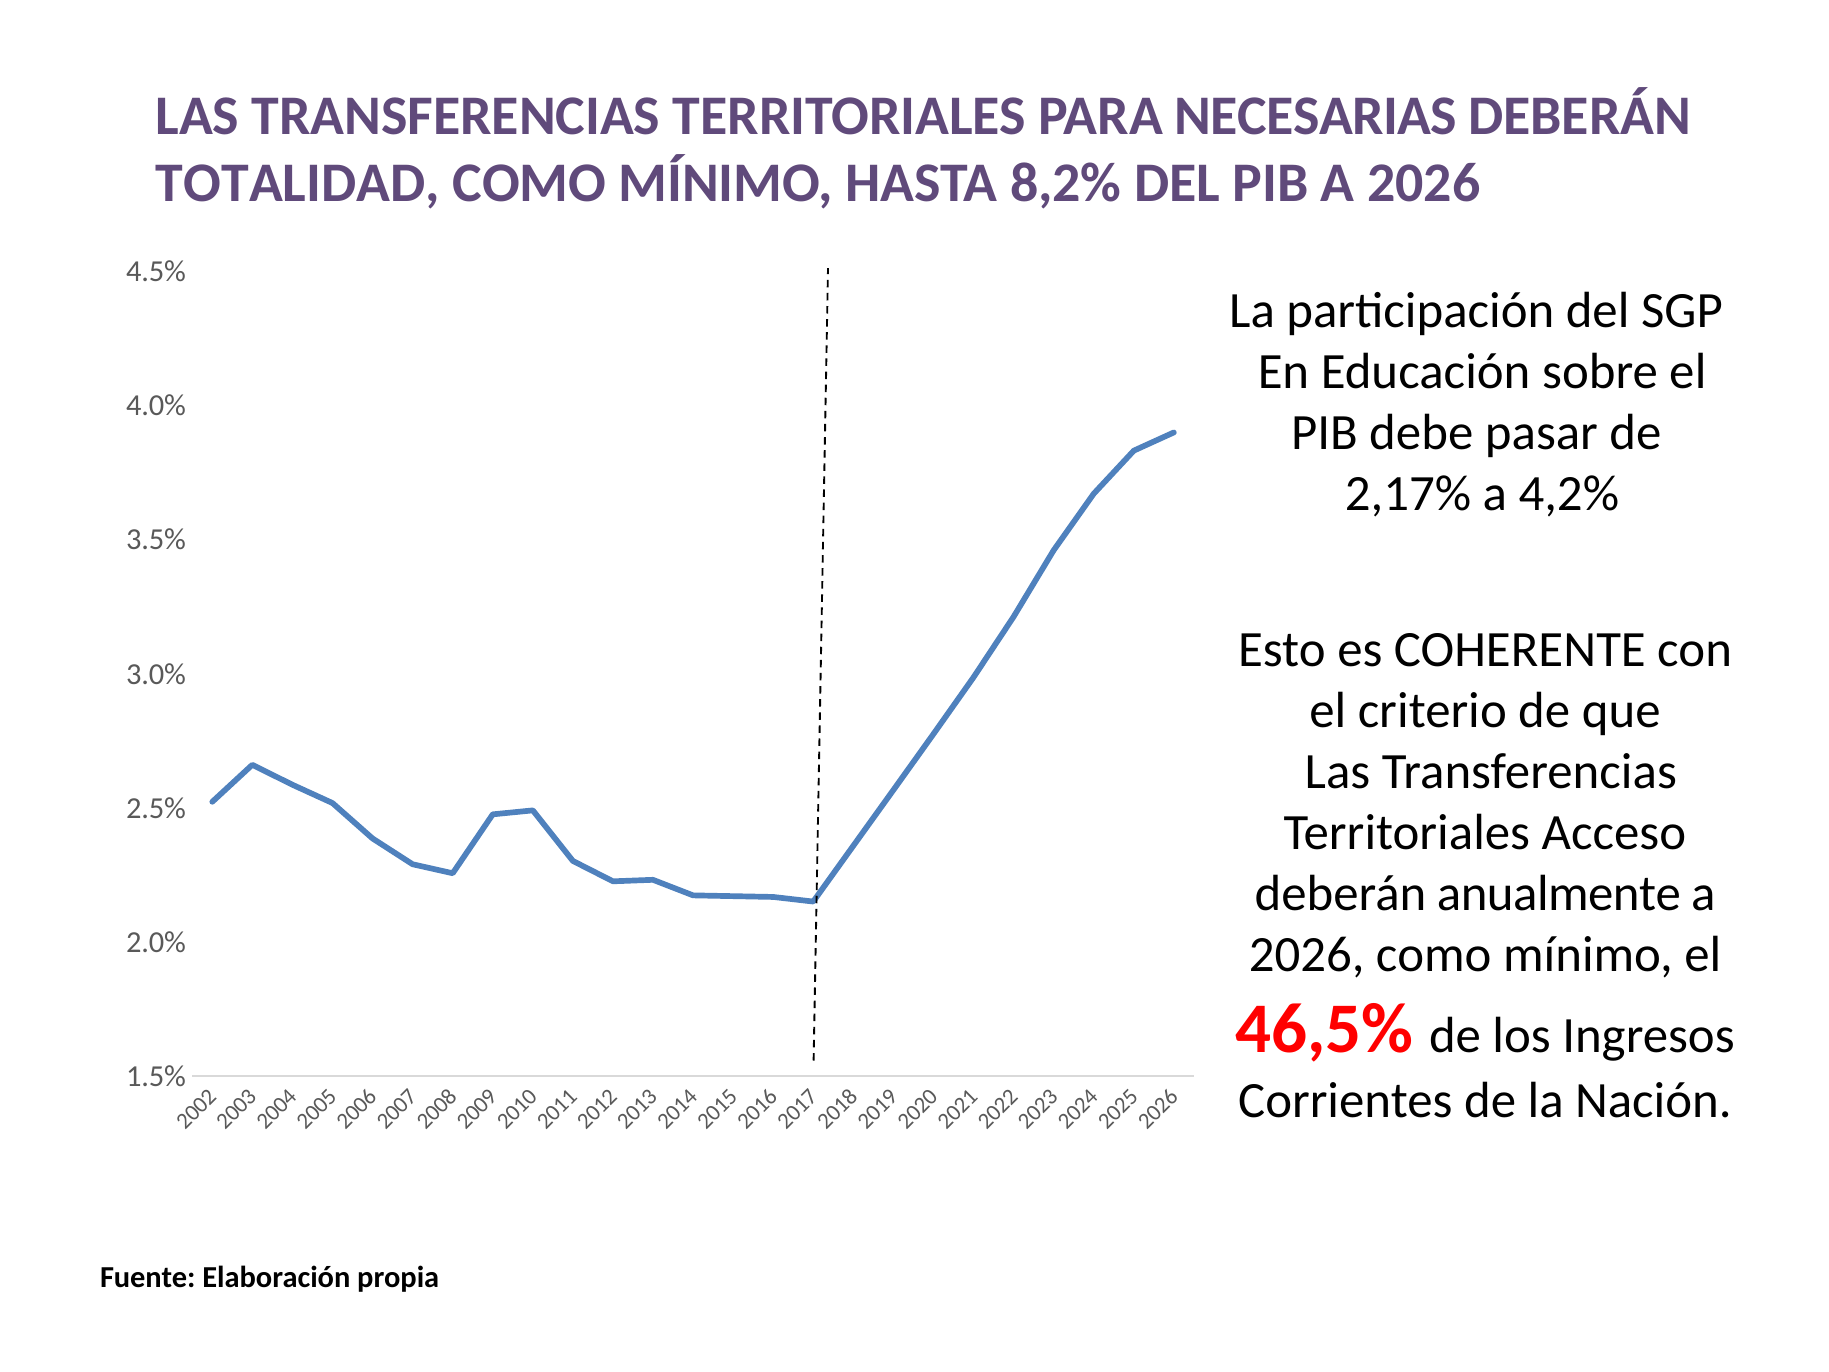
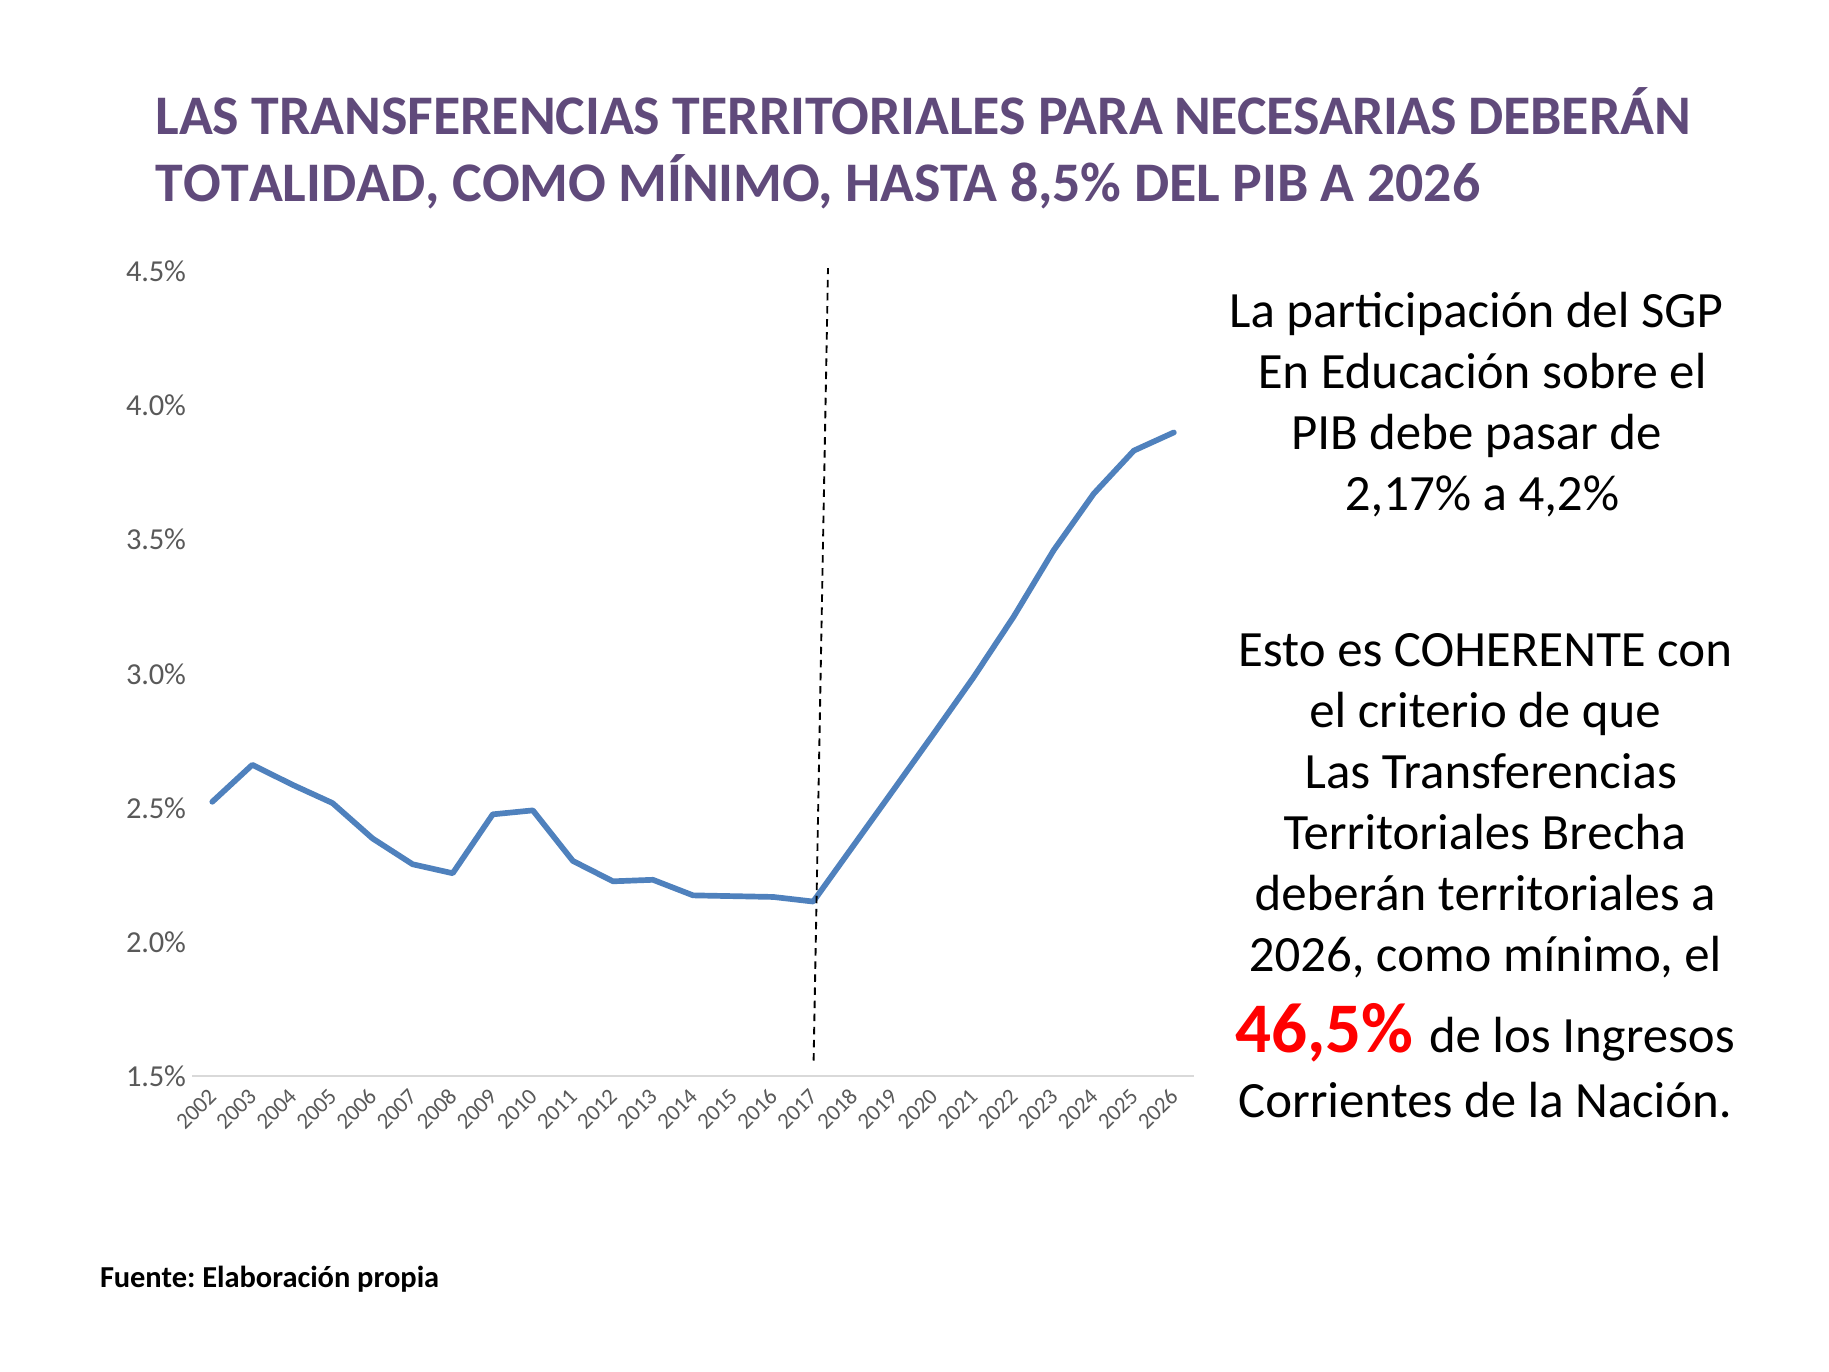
8,2%: 8,2% -> 8,5%
Acceso: Acceso -> Brecha
deberán anualmente: anualmente -> territoriales
